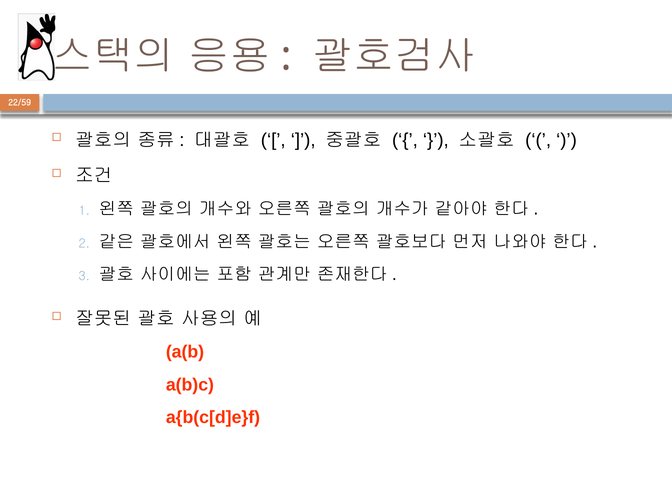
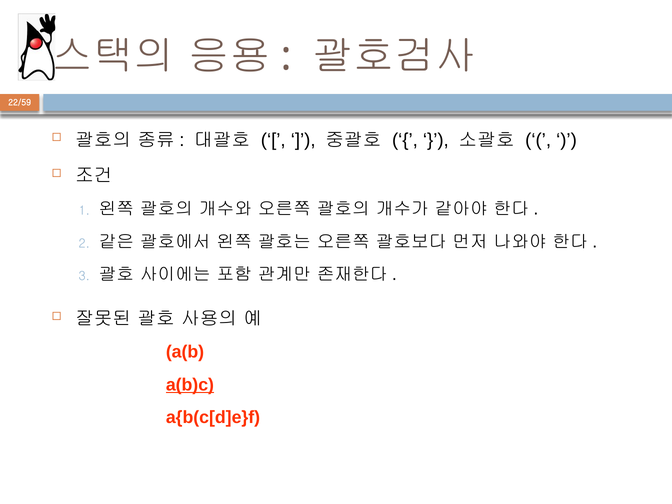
a(b)c underline: none -> present
